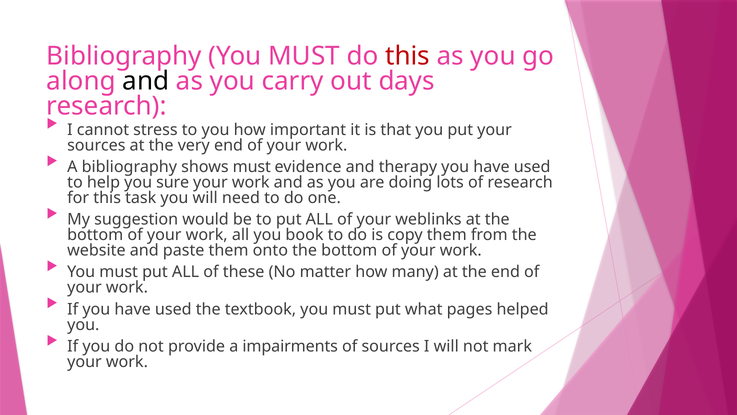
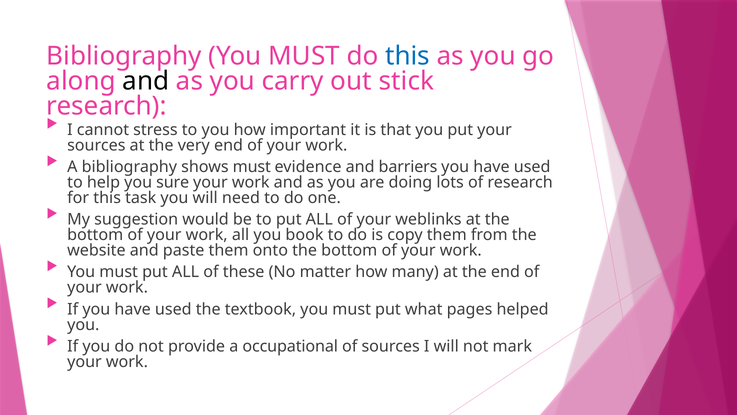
this at (408, 56) colour: red -> blue
days: days -> stick
therapy: therapy -> barriers
impairments: impairments -> occupational
